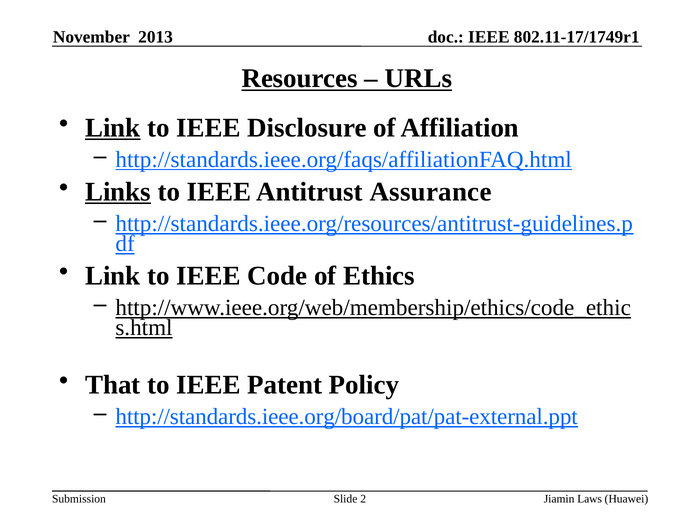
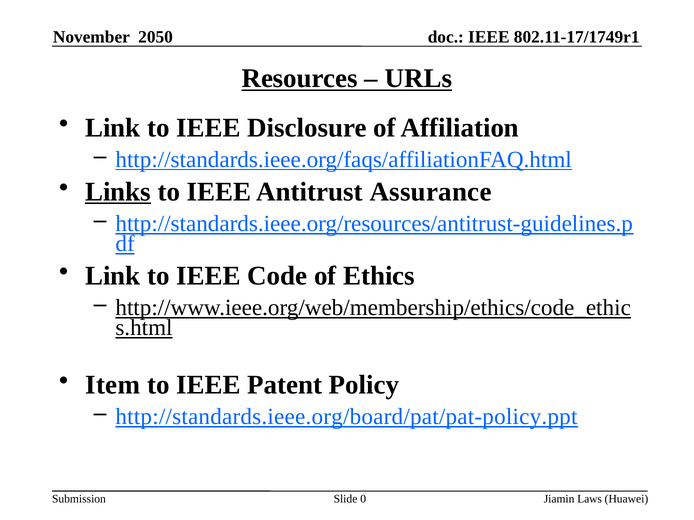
2013: 2013 -> 2050
Link at (113, 128) underline: present -> none
That: That -> Item
http://standards.ieee.org/board/pat/pat-external.ppt: http://standards.ieee.org/board/pat/pat-external.ppt -> http://standards.ieee.org/board/pat/pat-policy.ppt
2: 2 -> 0
